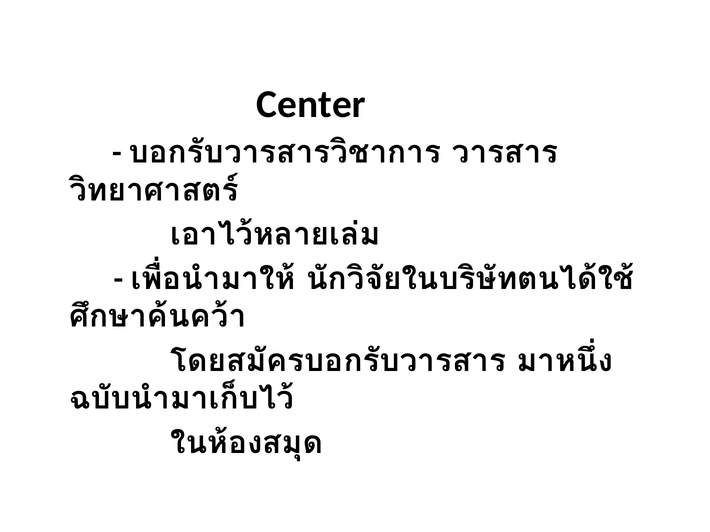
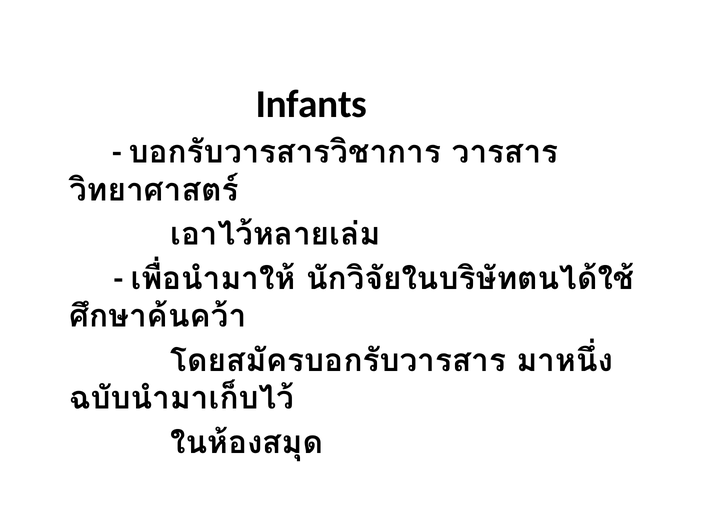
Center: Center -> Infants
